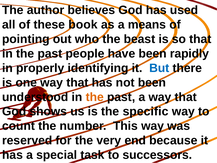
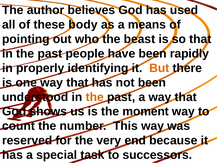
book: book -> body
But colour: blue -> orange
specific: specific -> moment
